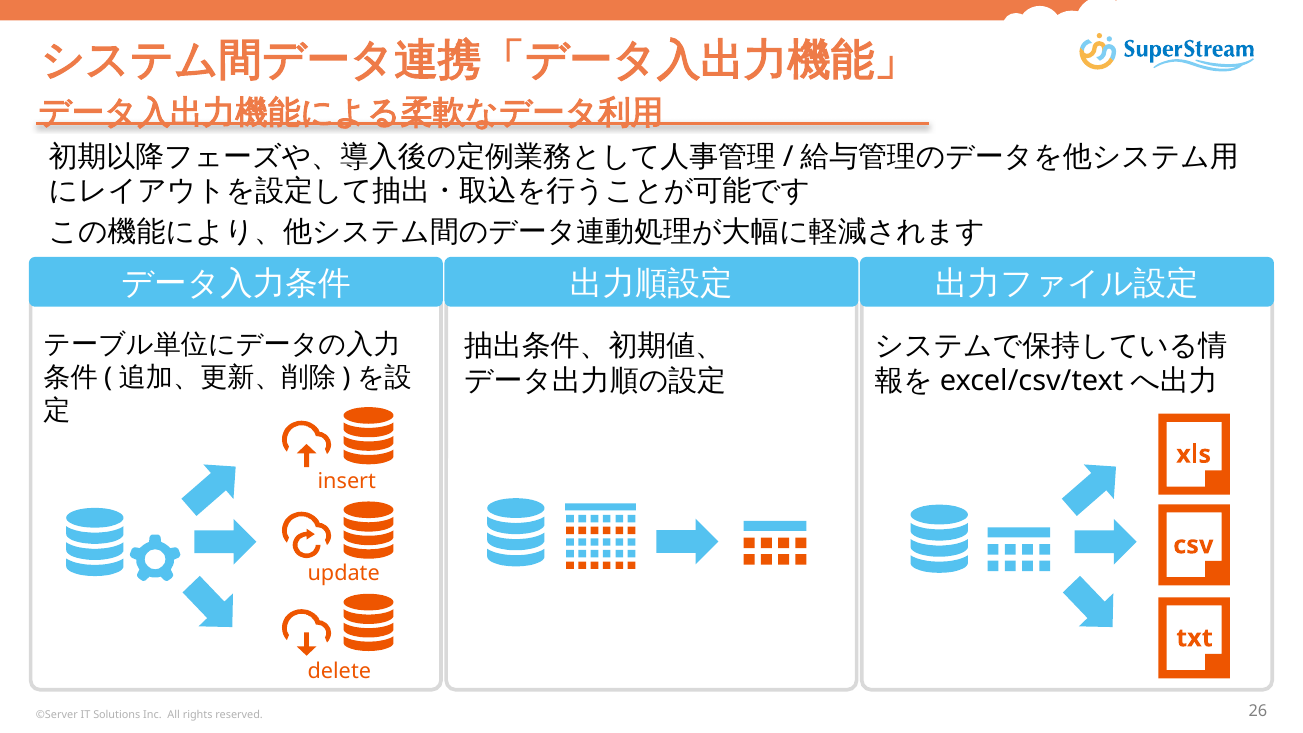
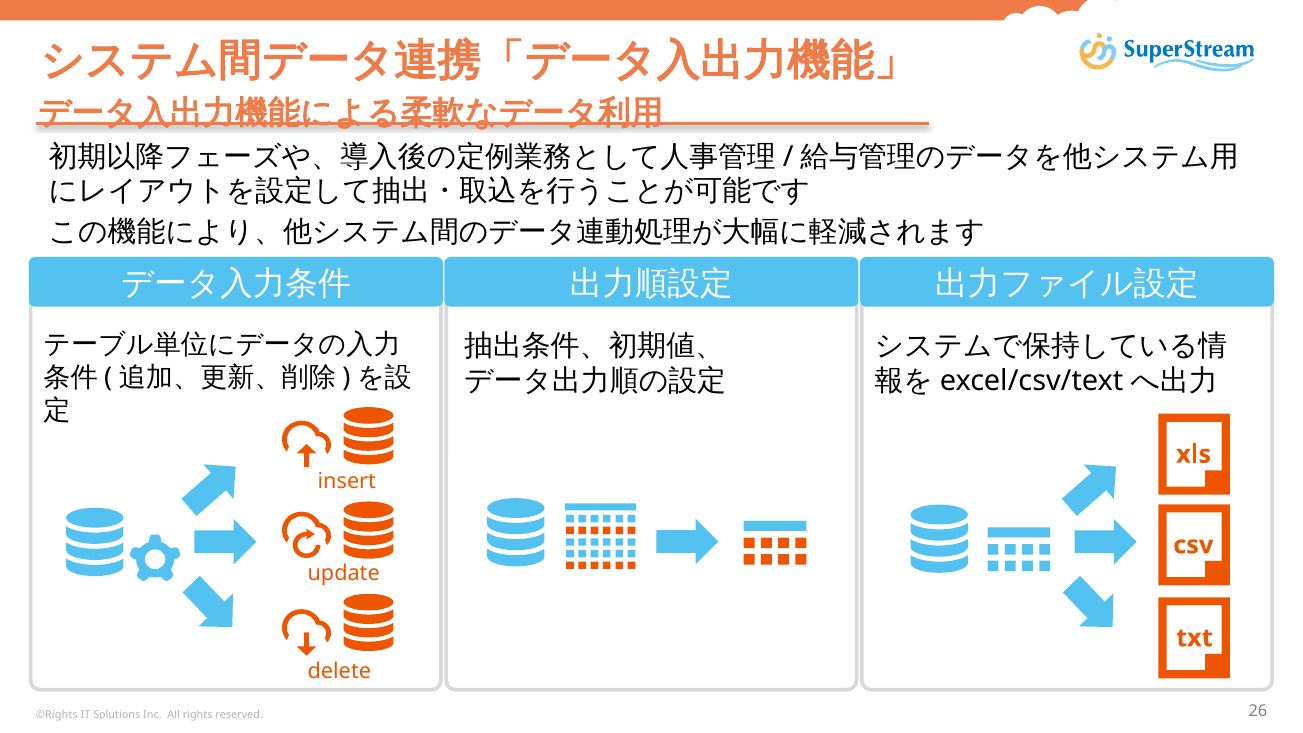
©Server: ©Server -> ©Rights
